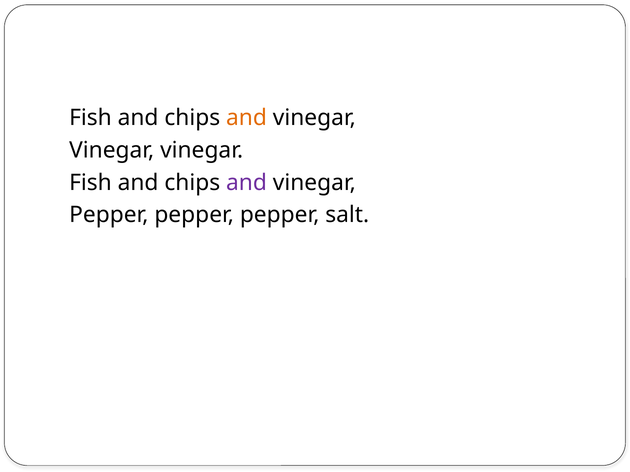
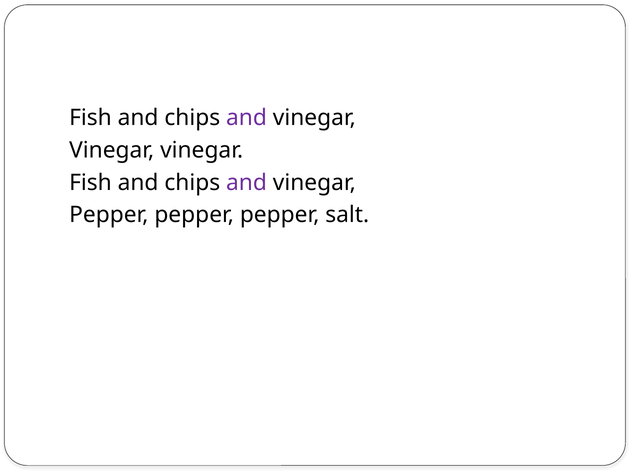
and at (246, 118) colour: orange -> purple
